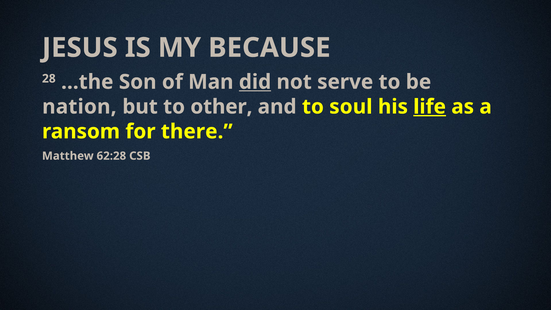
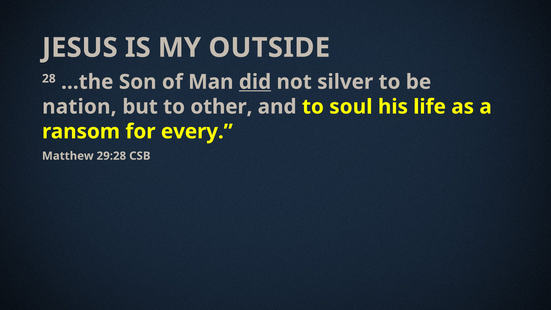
BECAUSE: BECAUSE -> OUTSIDE
serve: serve -> silver
life underline: present -> none
there: there -> every
62:28: 62:28 -> 29:28
